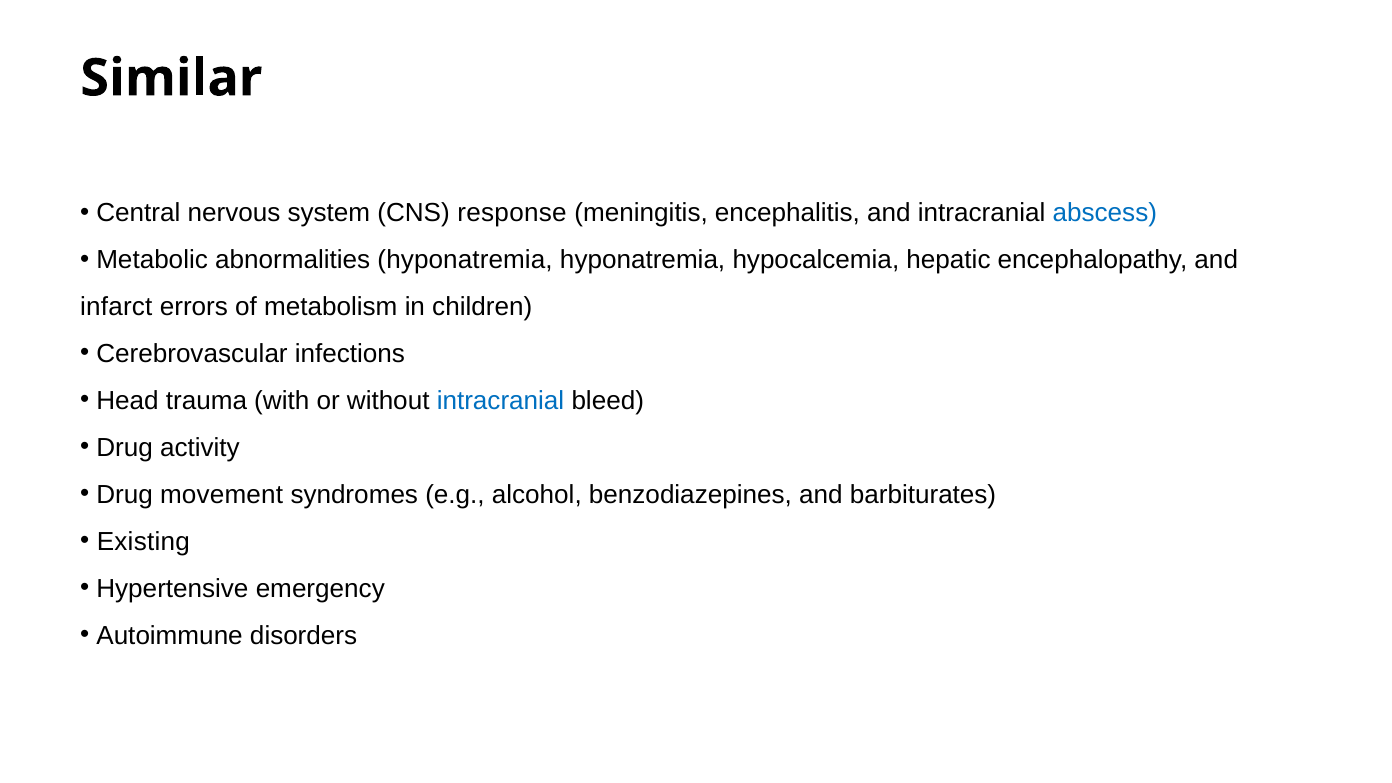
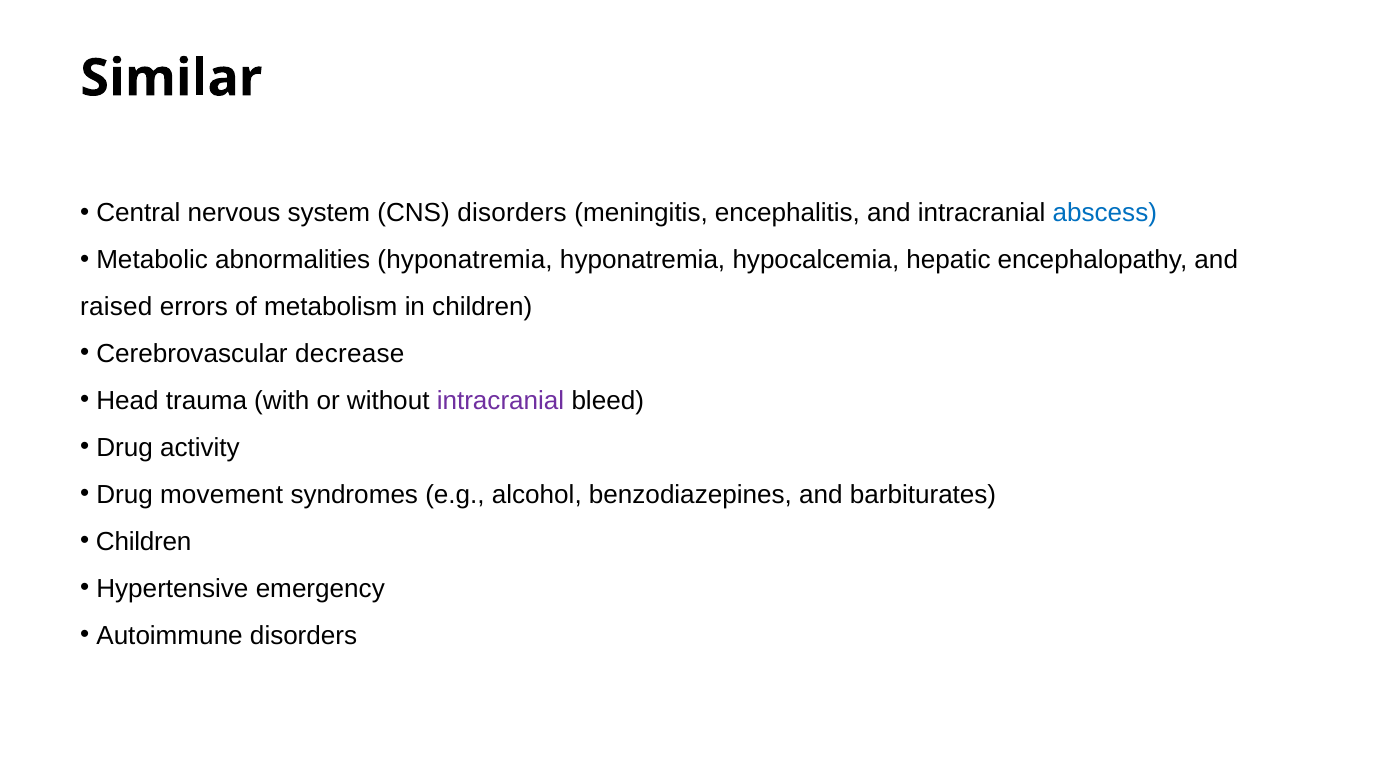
CNS response: response -> disorders
infarct: infarct -> raised
infections: infections -> decrease
intracranial at (501, 401) colour: blue -> purple
Existing at (143, 542): Existing -> Children
